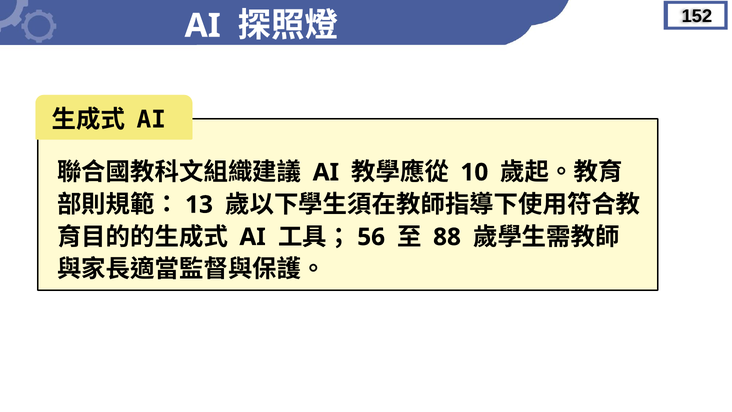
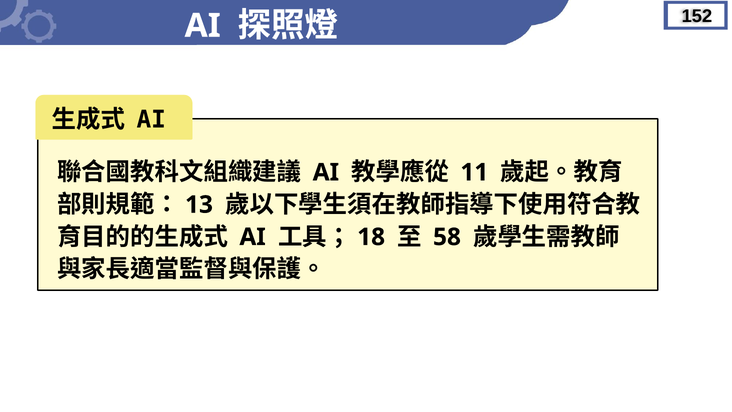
10: 10 -> 11
56: 56 -> 18
88: 88 -> 58
